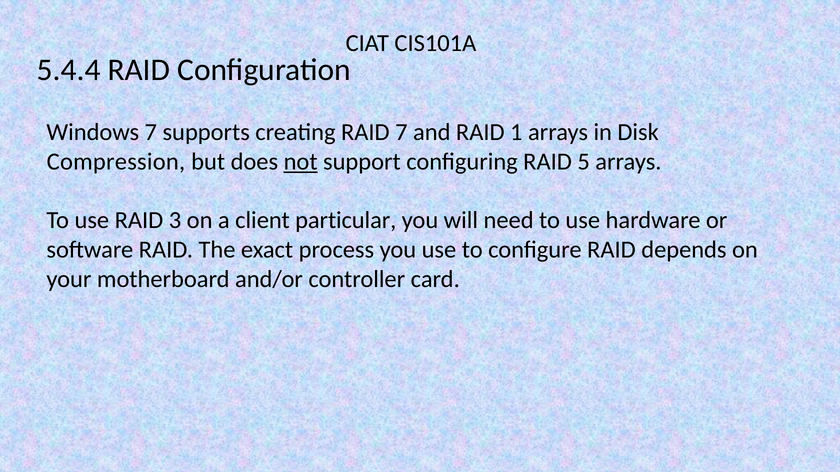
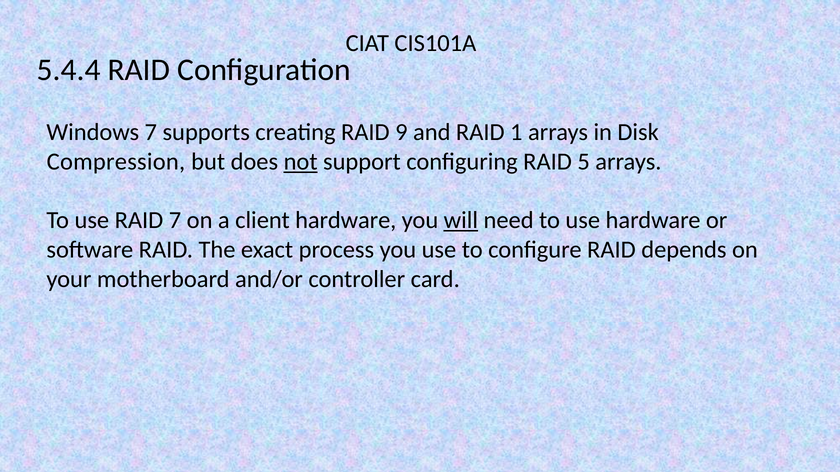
RAID 7: 7 -> 9
RAID 3: 3 -> 7
client particular: particular -> hardware
will underline: none -> present
